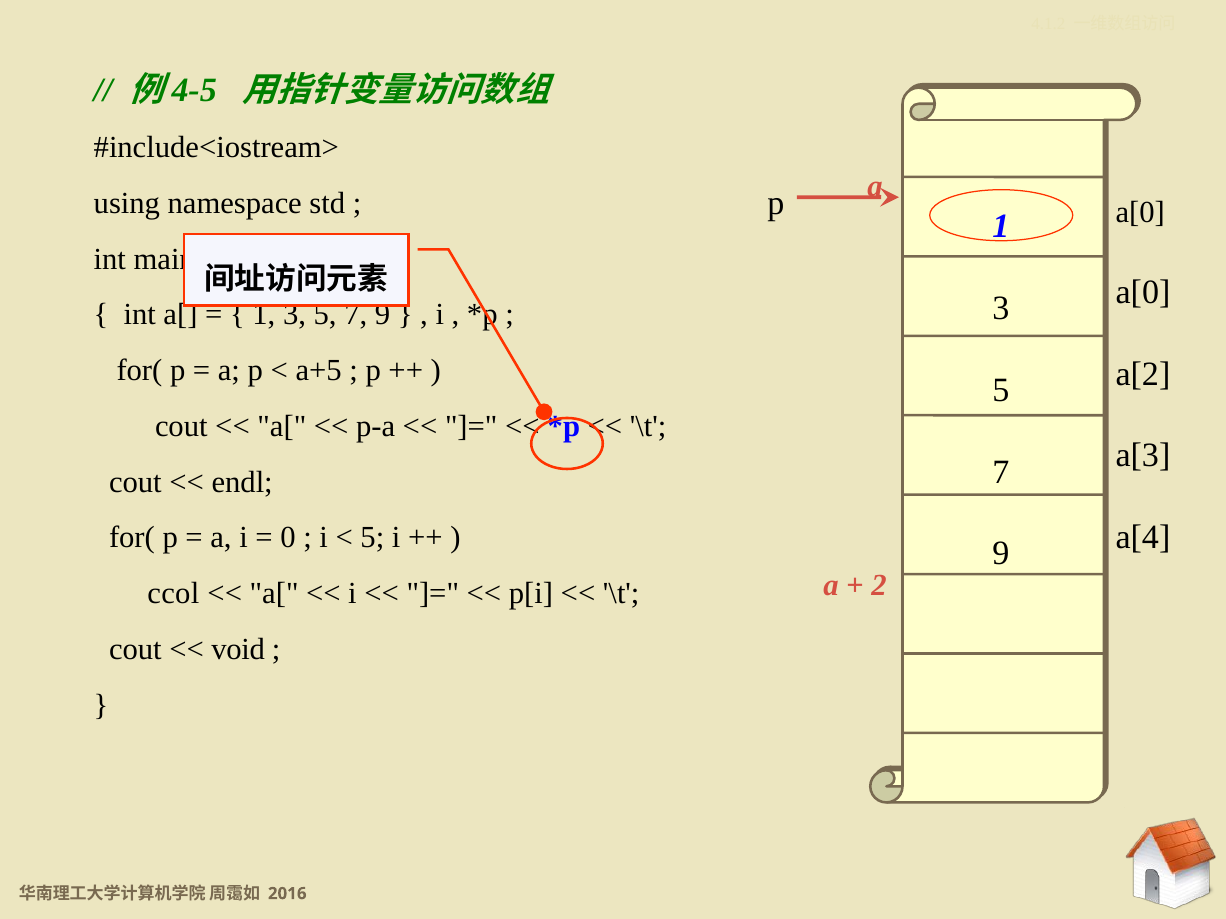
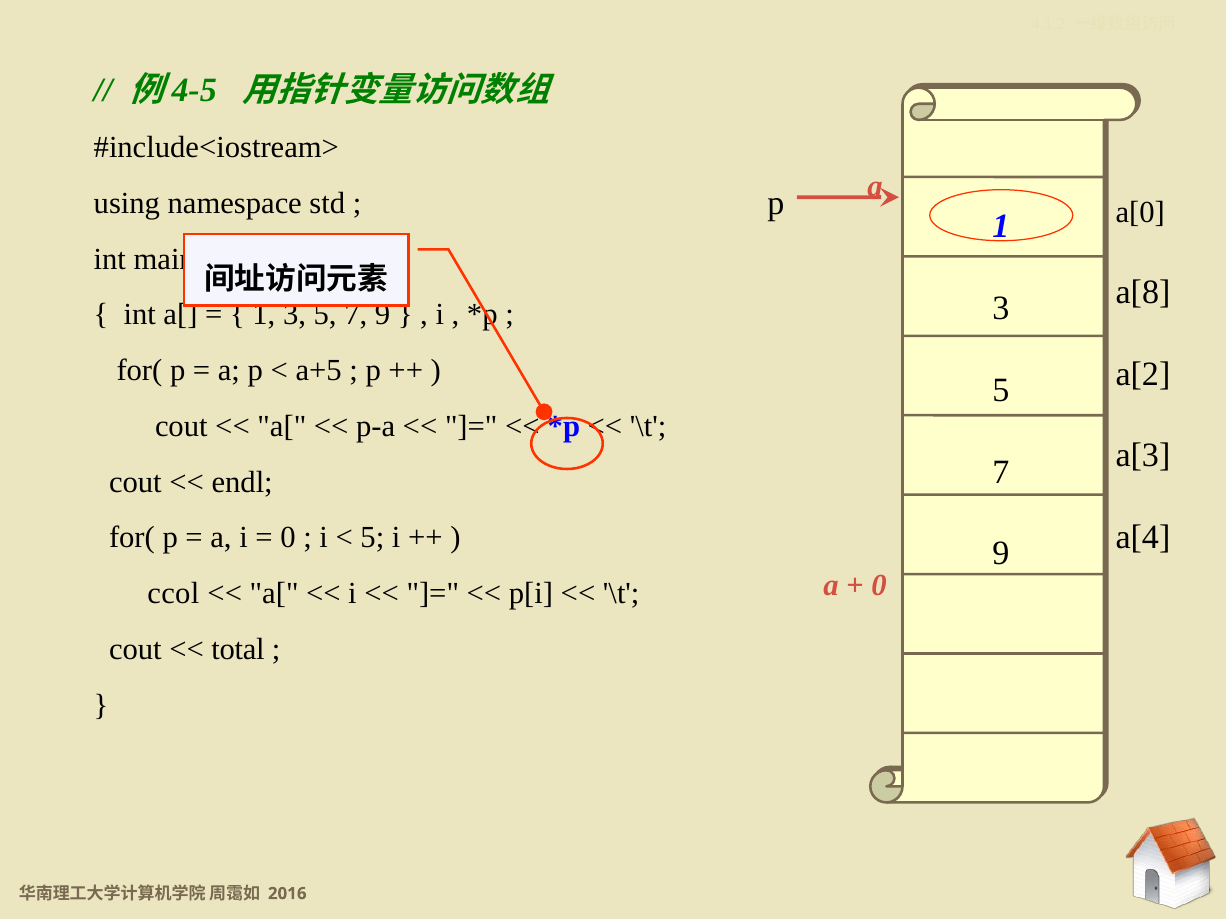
a[0 at (1143, 292): a[0 -> a[8
2 at (879, 586): 2 -> 0
void: void -> total
